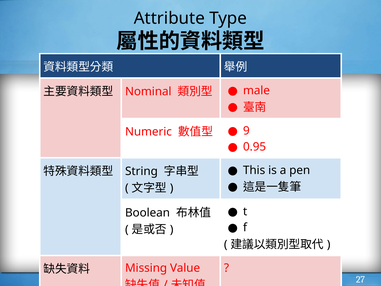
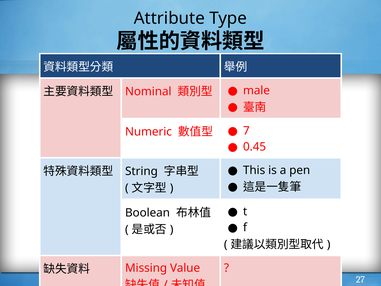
9: 9 -> 7
0.95: 0.95 -> 0.45
